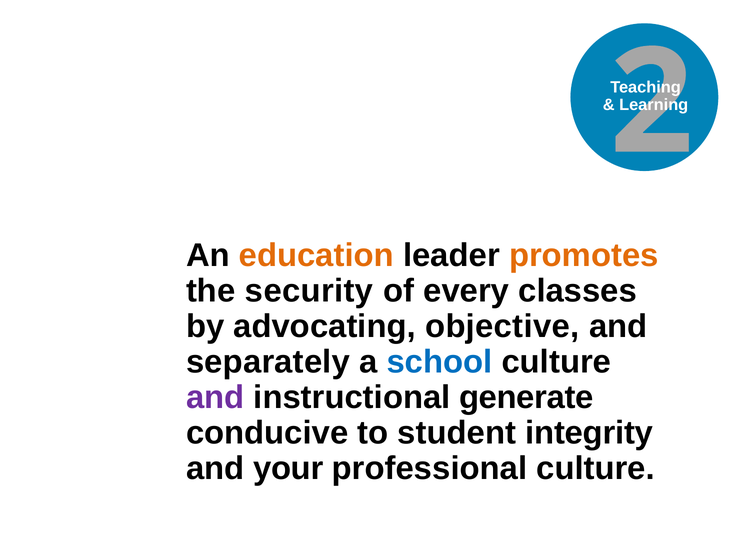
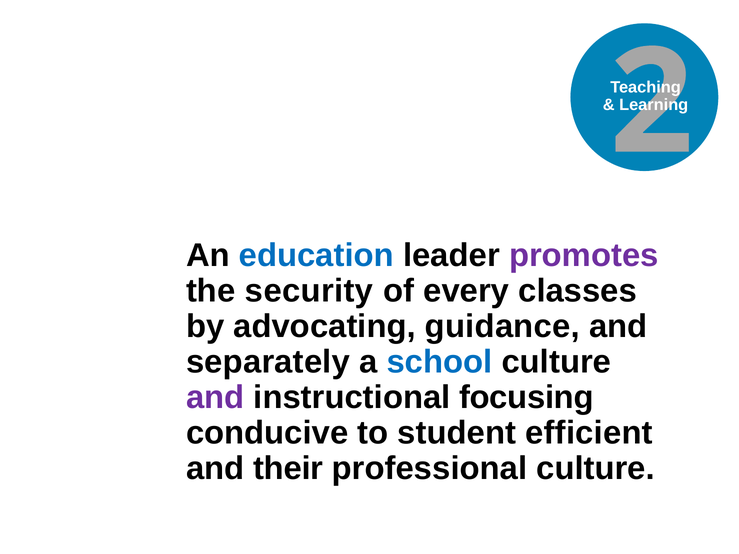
education colour: orange -> blue
promotes colour: orange -> purple
objective: objective -> guidance
generate: generate -> focusing
integrity: integrity -> efficient
your: your -> their
